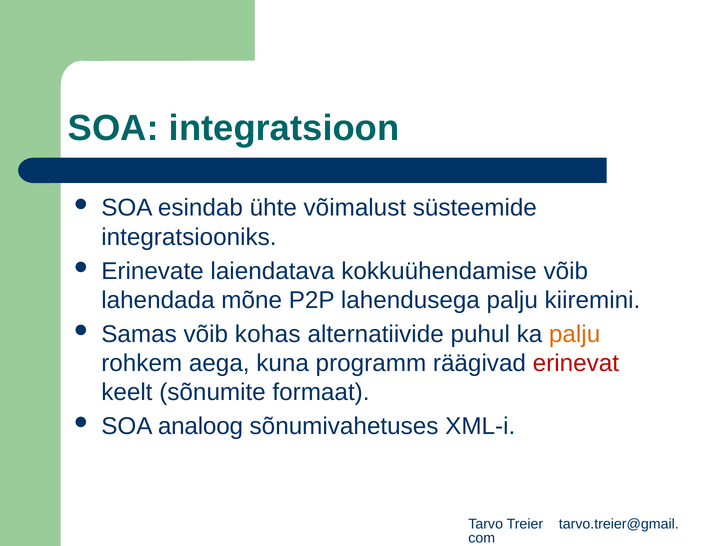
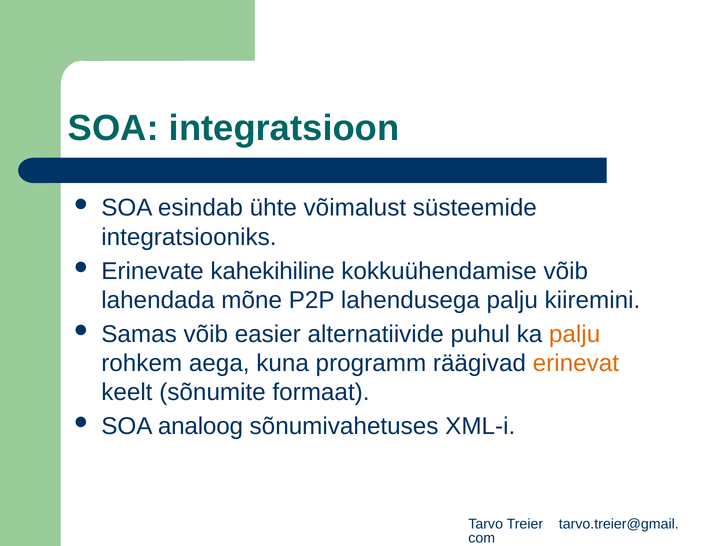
laiendatava: laiendatava -> kahekihiline
kohas: kohas -> easier
erinevat colour: red -> orange
